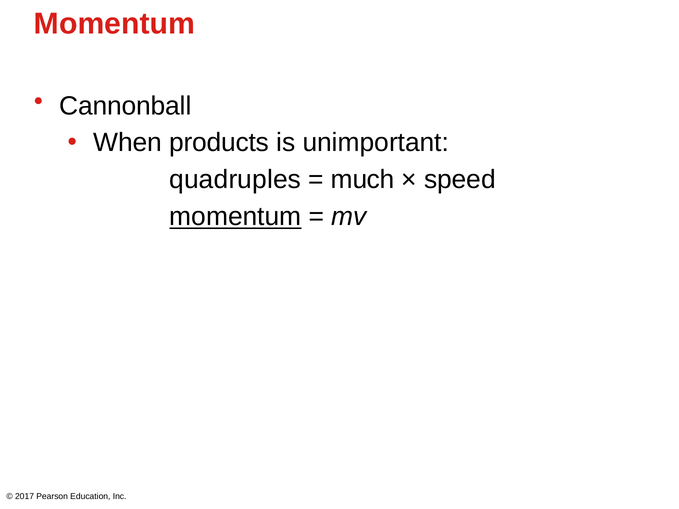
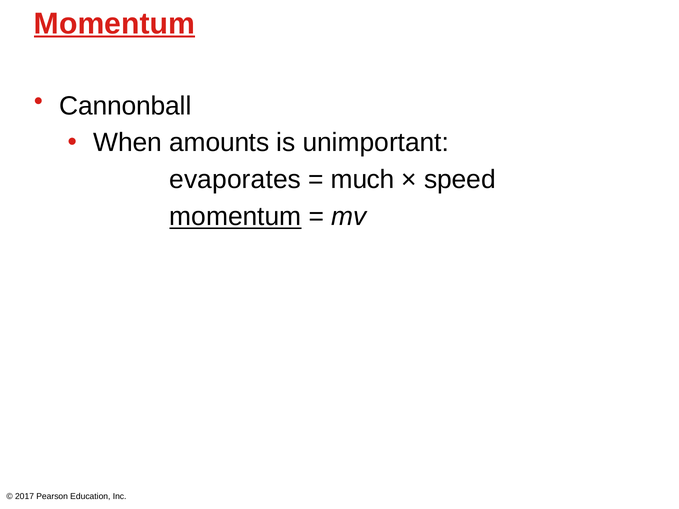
Momentum at (114, 24) underline: none -> present
products: products -> amounts
quadruples: quadruples -> evaporates
